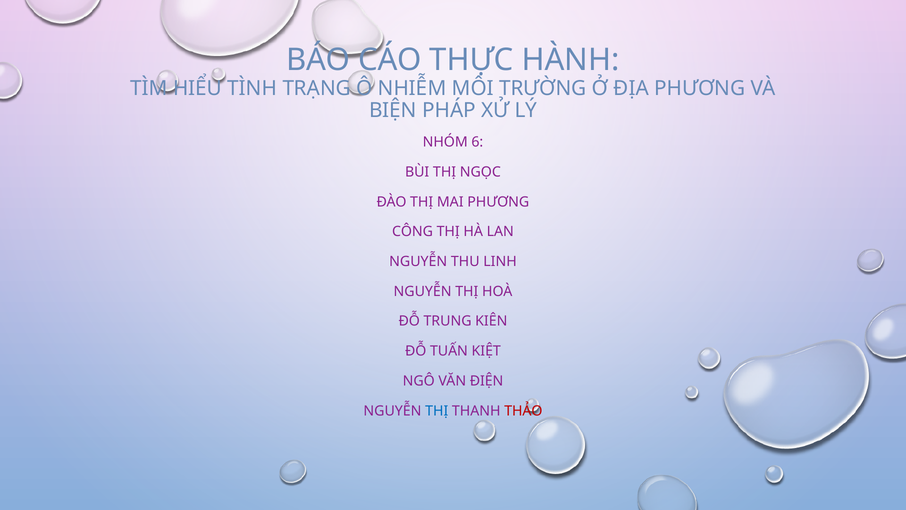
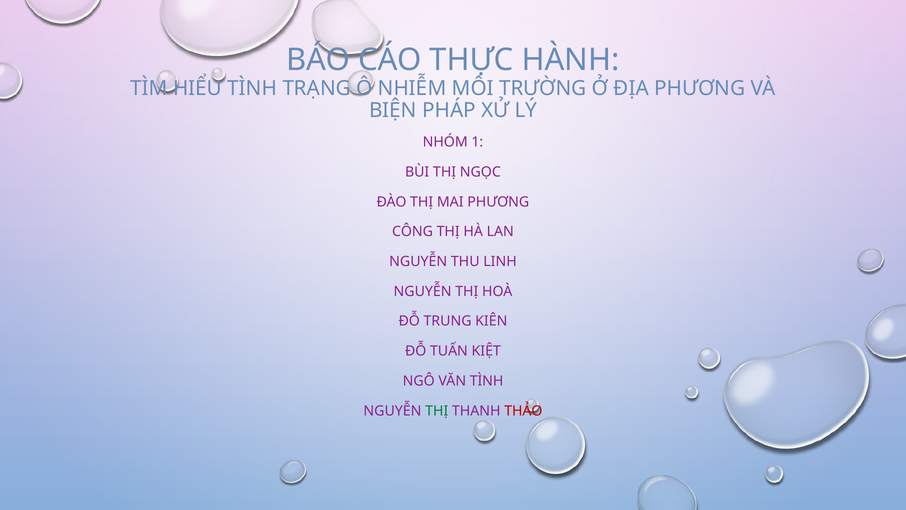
6: 6 -> 1
VĂN ĐIỆN: ĐIỆN -> TÌNH
THỊ at (437, 411) colour: blue -> green
